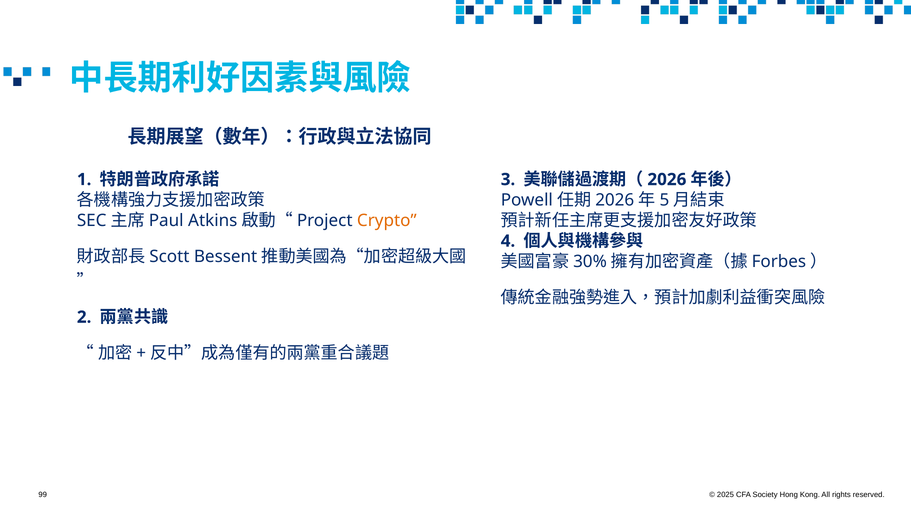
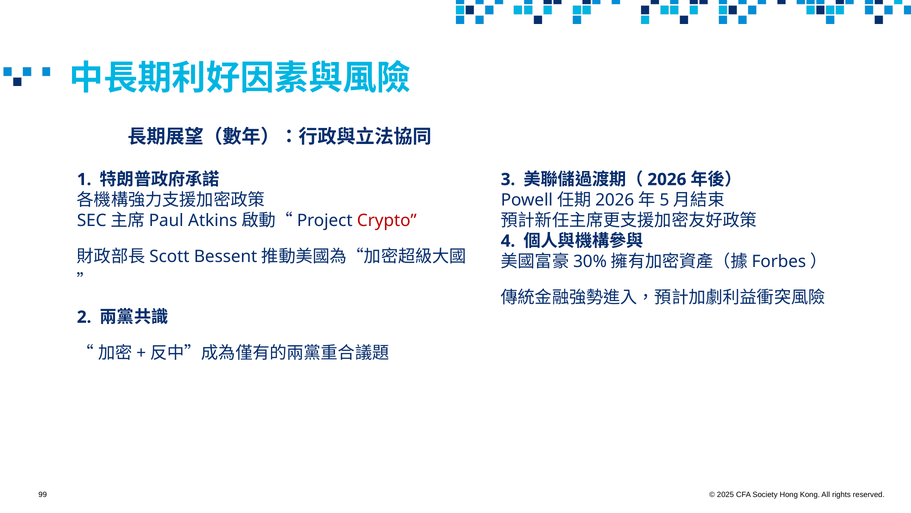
Crypto colour: orange -> red
